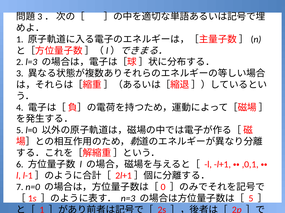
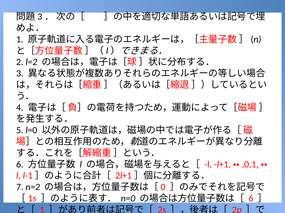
l=3: l=3 -> l=2
n=0: n=0 -> n=2
n=3: n=3 -> n=0
5 at (251, 199): 5 -> 6
